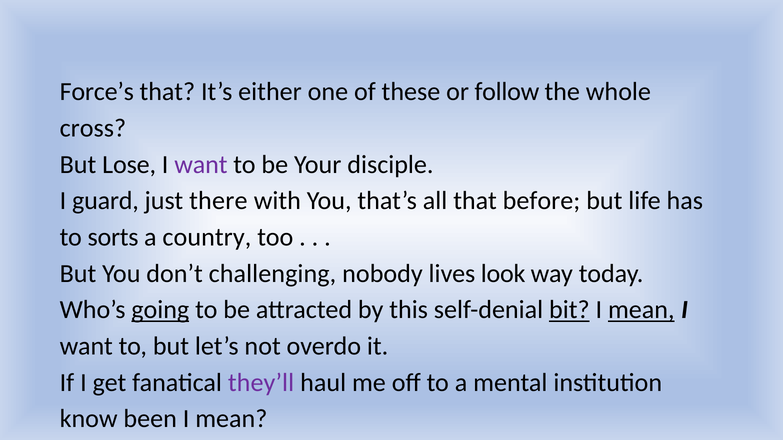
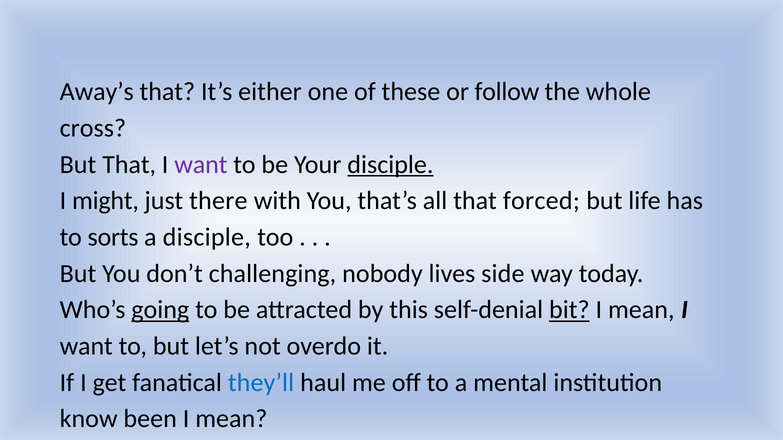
Force’s: Force’s -> Away’s
But Lose: Lose -> That
disciple at (390, 165) underline: none -> present
guard: guard -> might
before: before -> forced
a country: country -> disciple
look: look -> side
mean at (641, 310) underline: present -> none
they’ll colour: purple -> blue
